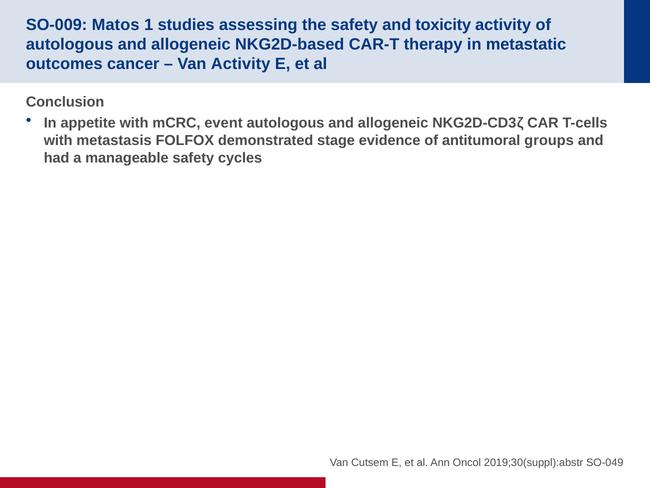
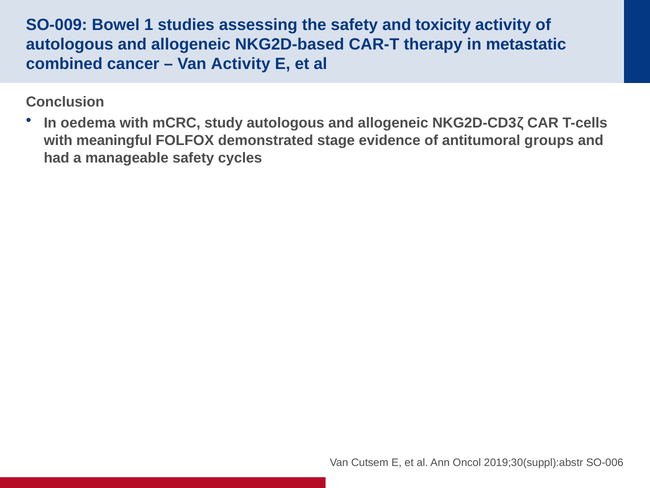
Matos: Matos -> Bowel
outcomes: outcomes -> combined
appetite: appetite -> oedema
event: event -> study
metastasis: metastasis -> meaningful
SO-049: SO-049 -> SO-006
